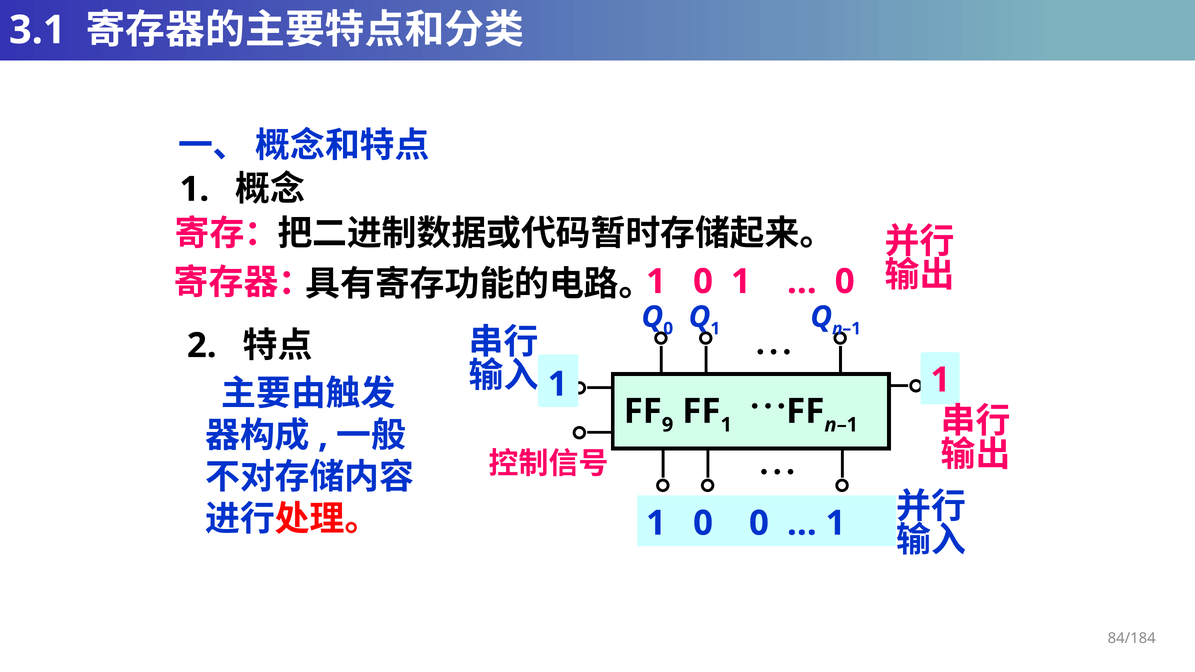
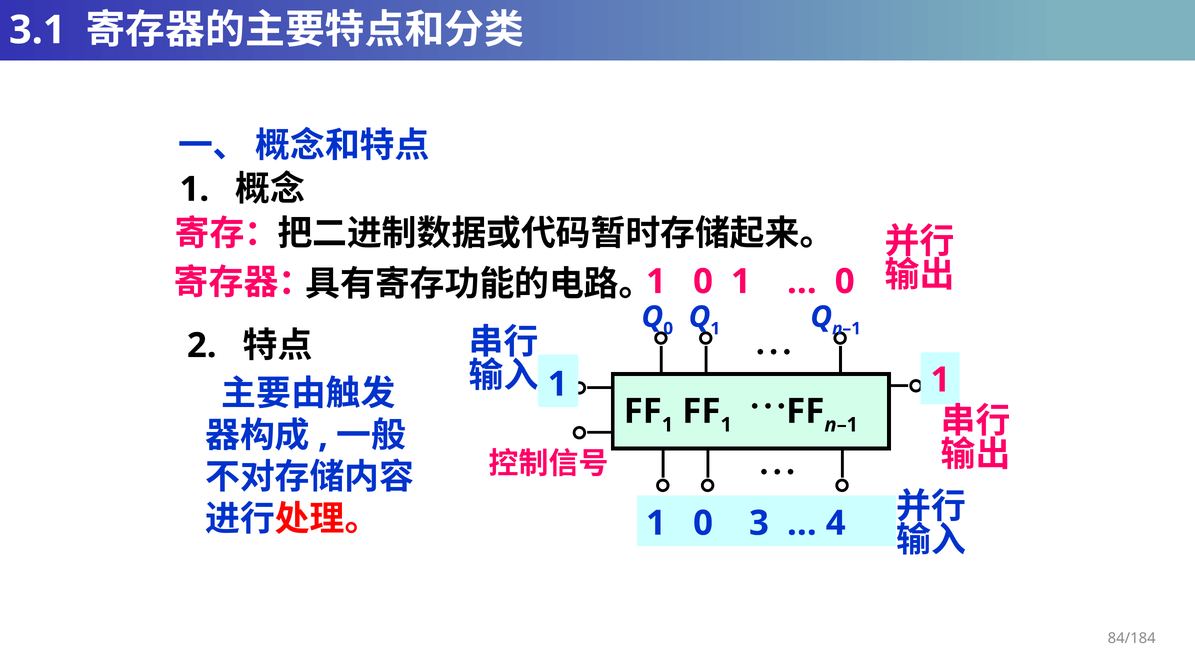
9 at (668, 425): 9 -> 1
0 at (759, 523): 0 -> 3
1 at (836, 523): 1 -> 4
